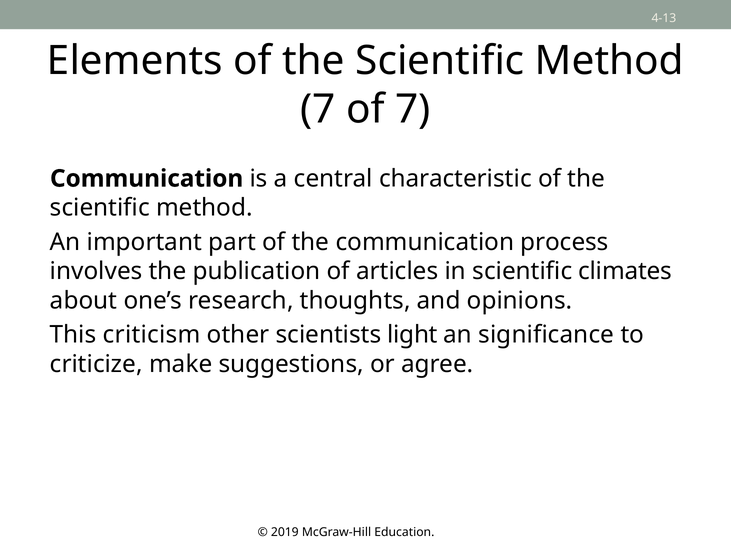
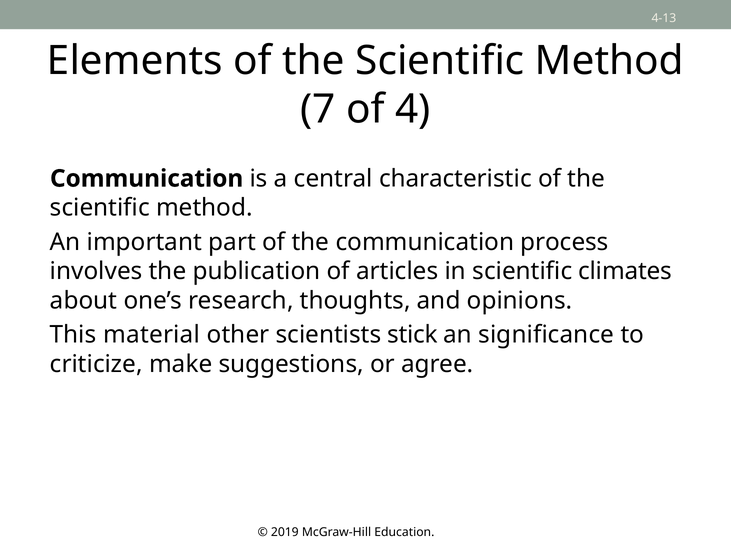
of 7: 7 -> 4
criticism: criticism -> material
light: light -> stick
